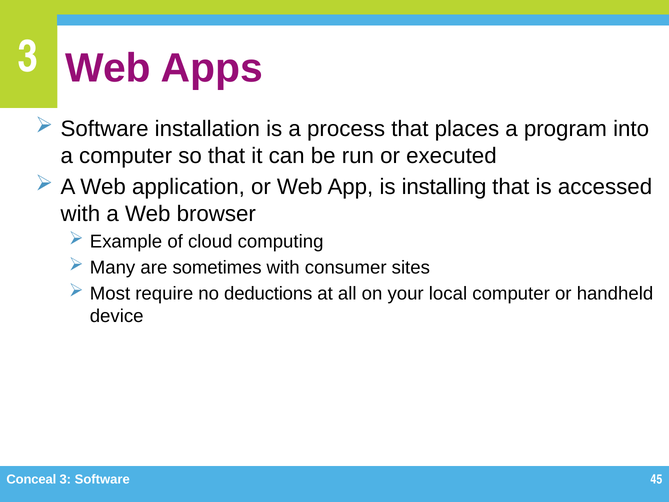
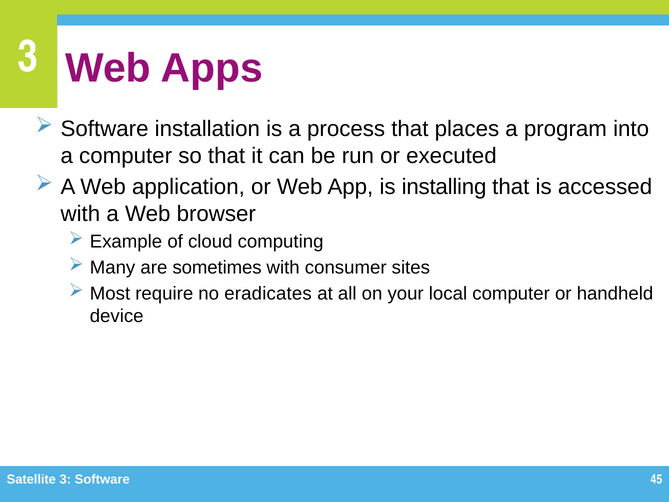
deductions: deductions -> eradicates
Conceal: Conceal -> Satellite
